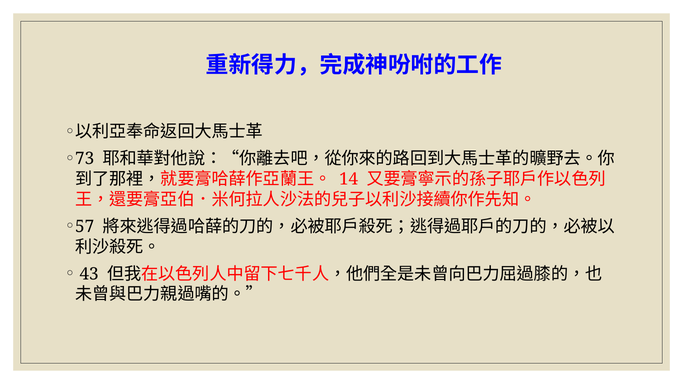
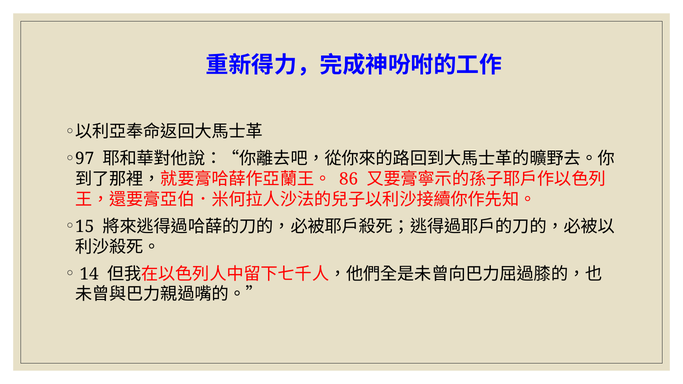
73: 73 -> 97
14: 14 -> 86
57: 57 -> 15
43: 43 -> 14
